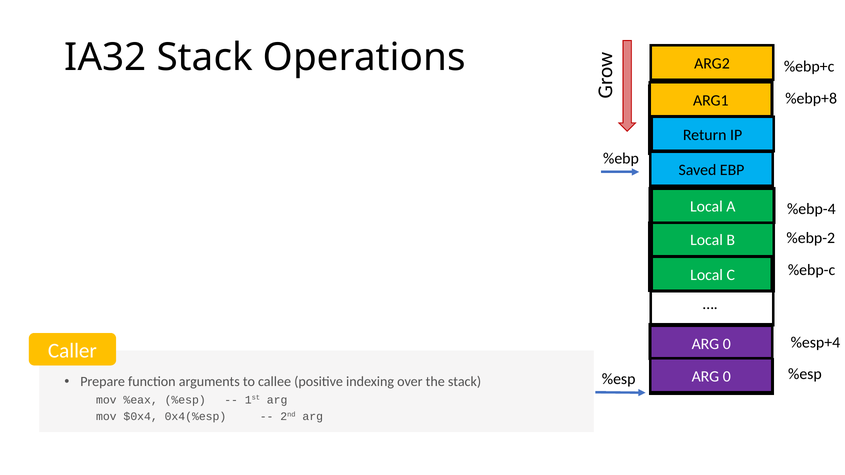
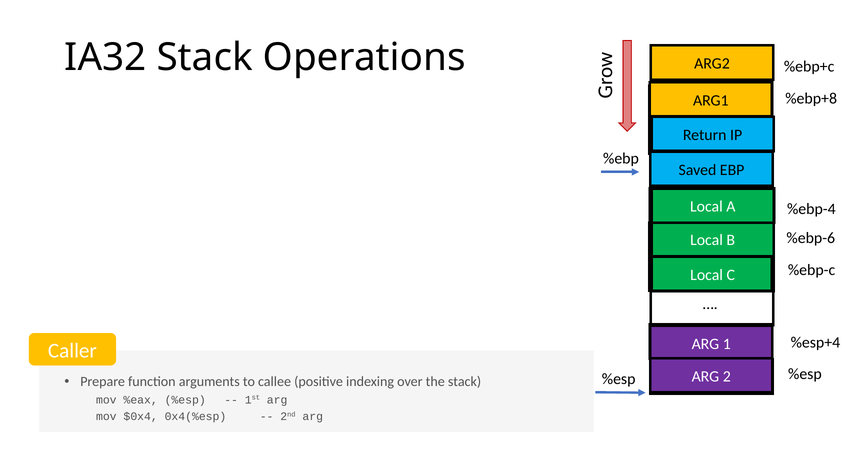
%ebp-2: %ebp-2 -> %ebp-6
0 at (727, 344): 0 -> 1
0 at (727, 377): 0 -> 2
